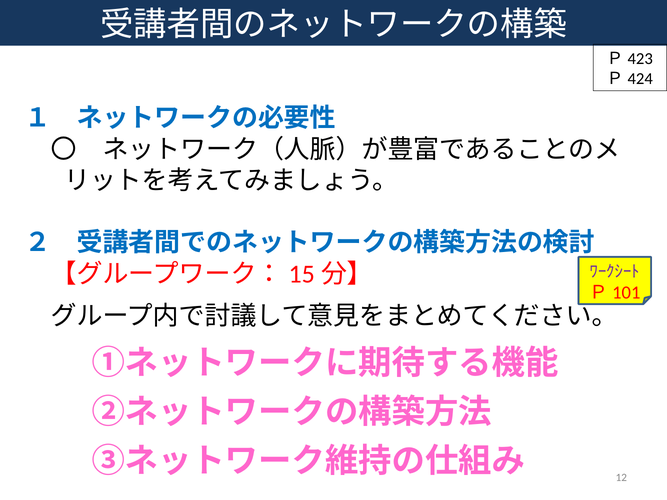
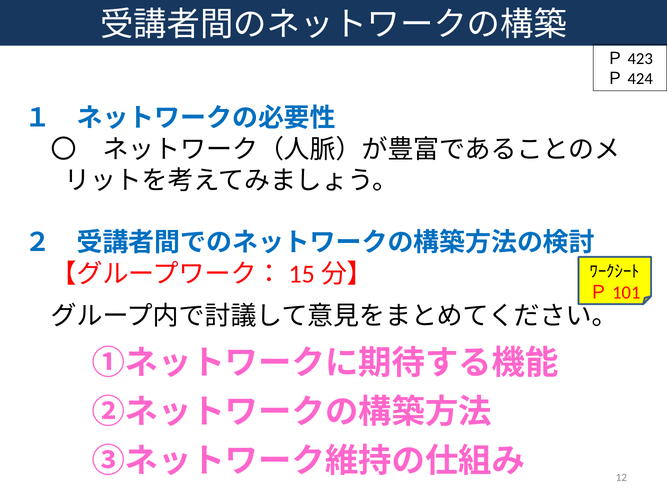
ﾜｰｸｼｰﾄ colour: purple -> black
